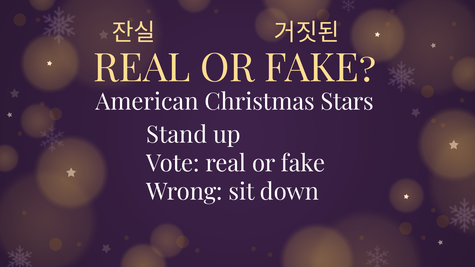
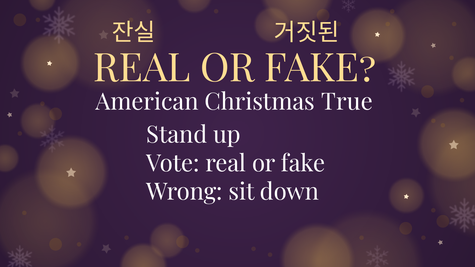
Stars: Stars -> True
